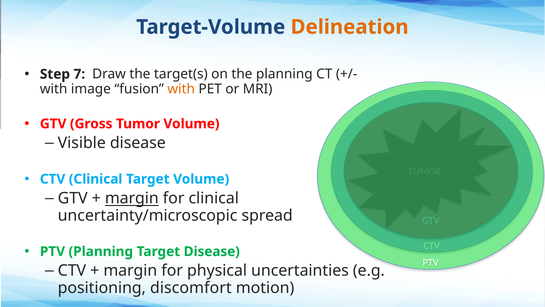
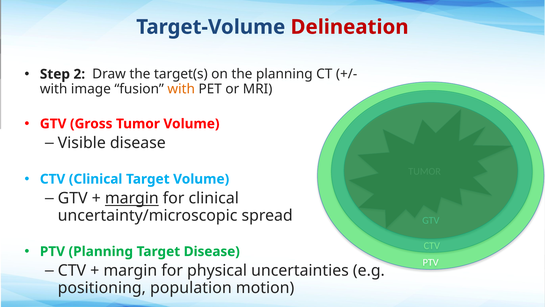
Delineation colour: orange -> red
7: 7 -> 2
discomfort: discomfort -> population
